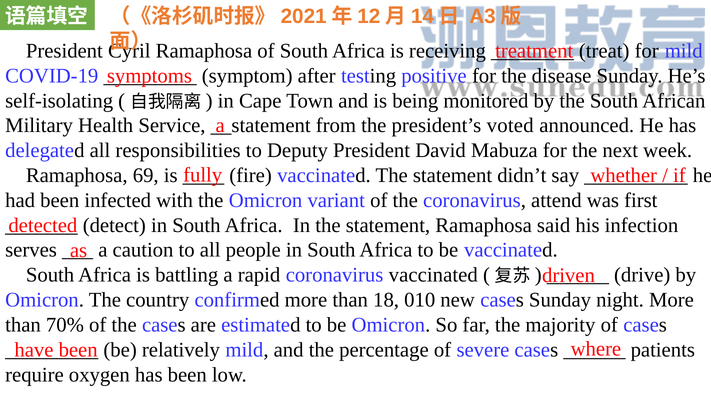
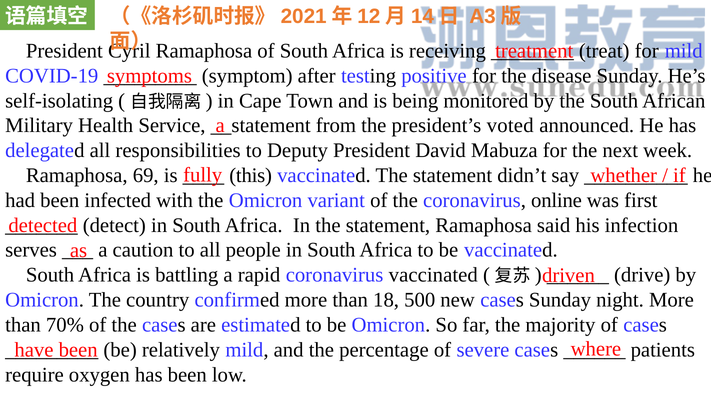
fire: fire -> this
attend: attend -> online
010: 010 -> 500
